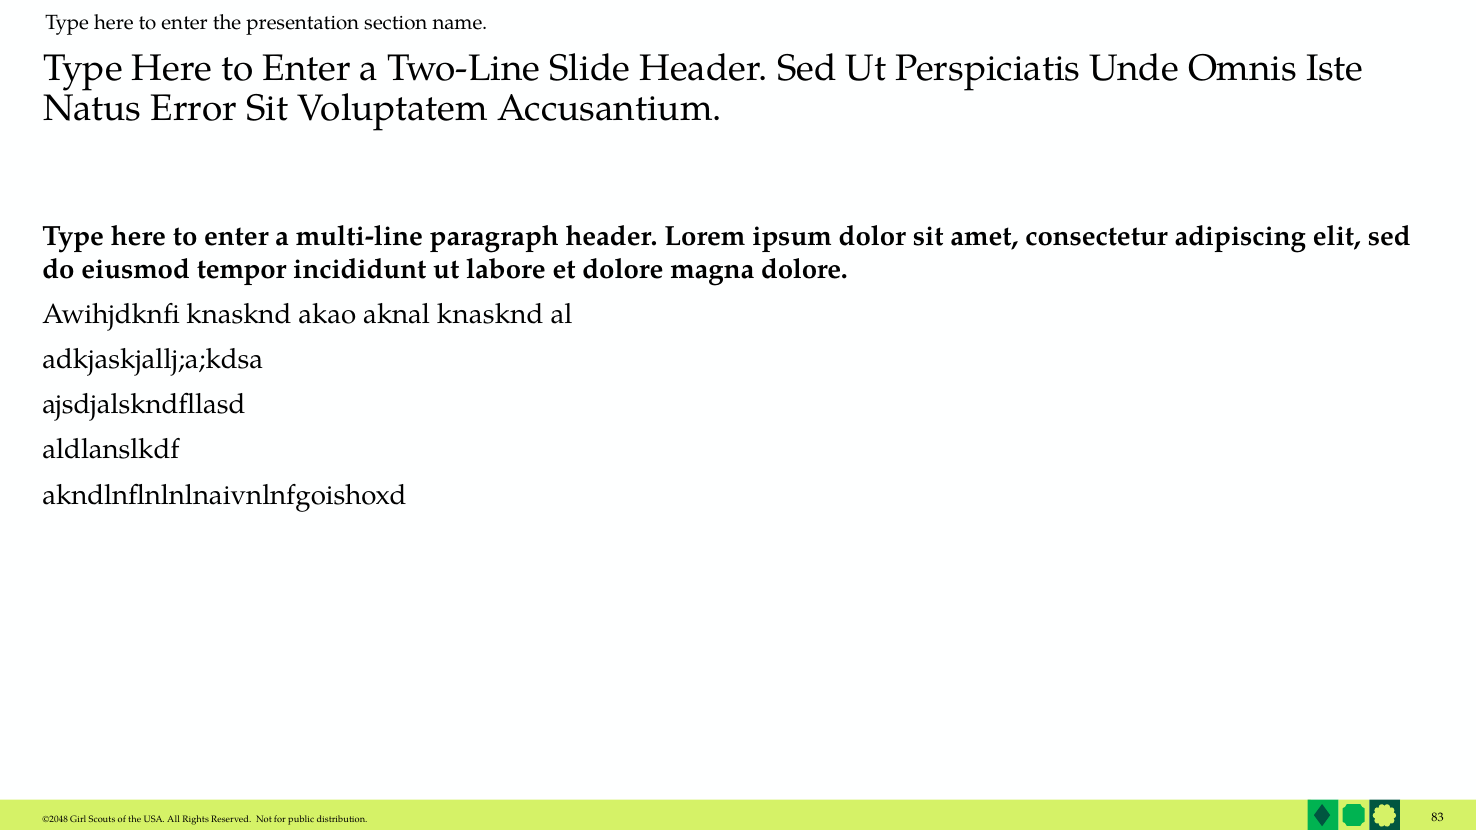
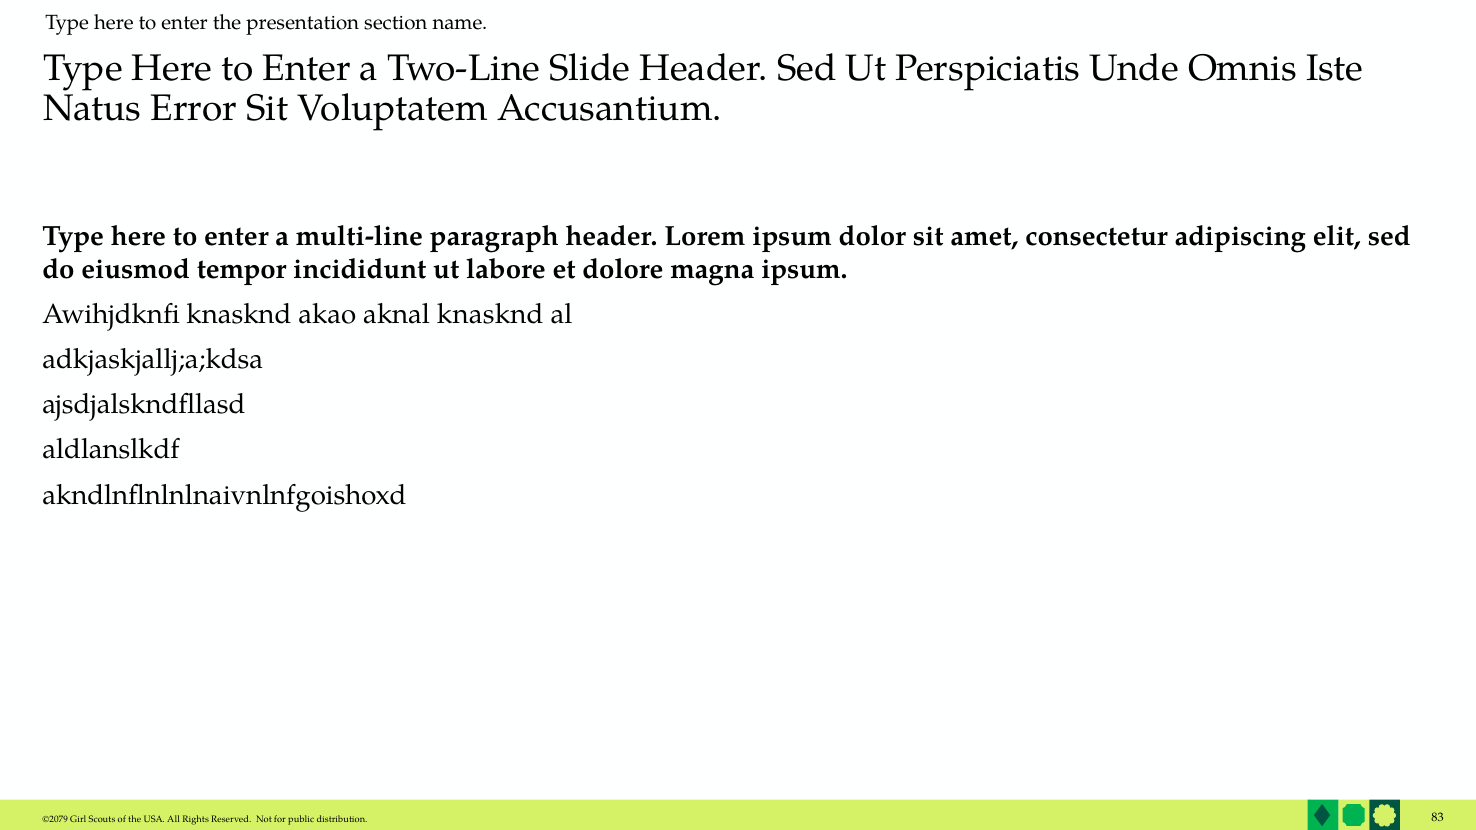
magna dolore: dolore -> ipsum
©2048: ©2048 -> ©2079
